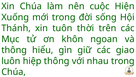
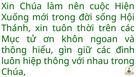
giao: giao -> đình
